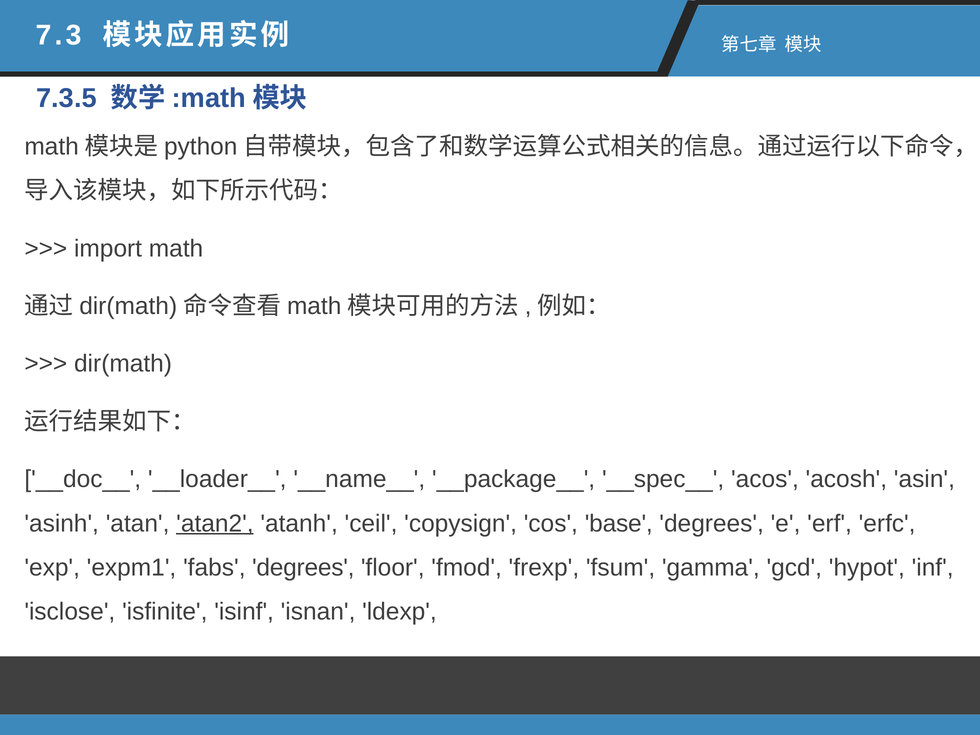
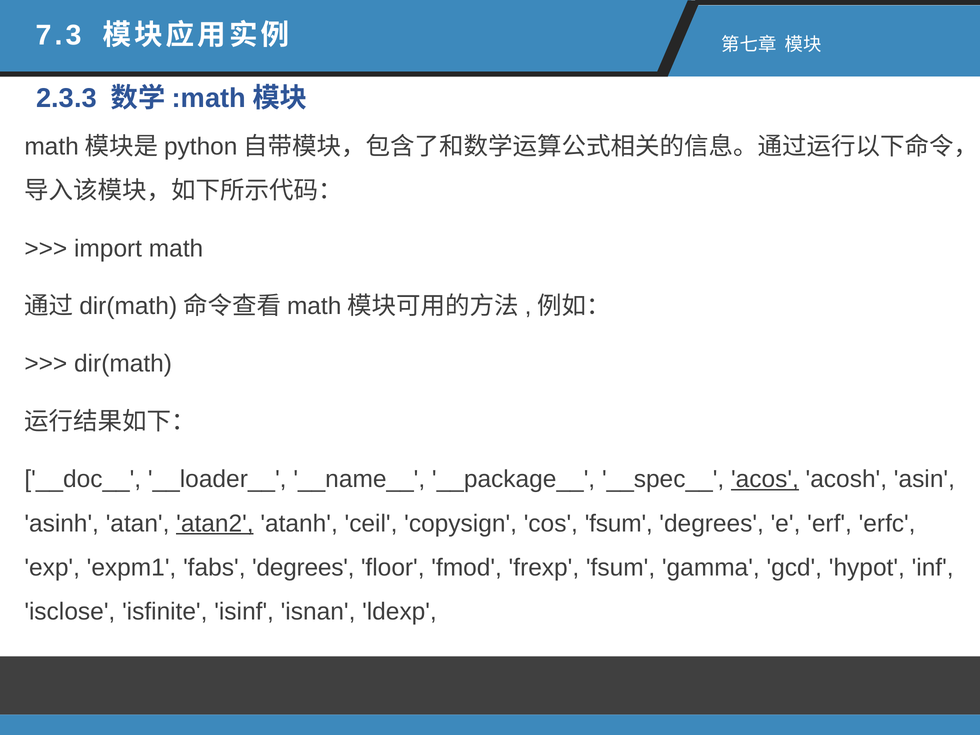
7.3.5: 7.3.5 -> 2.3.3
acos underline: none -> present
cos base: base -> fsum
